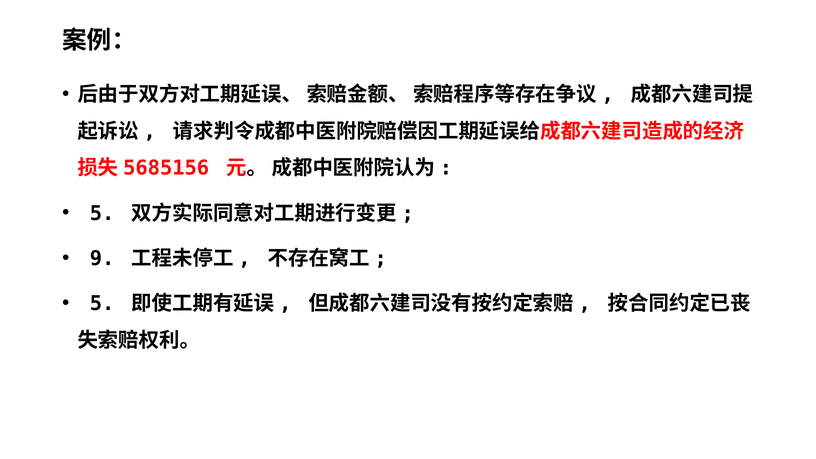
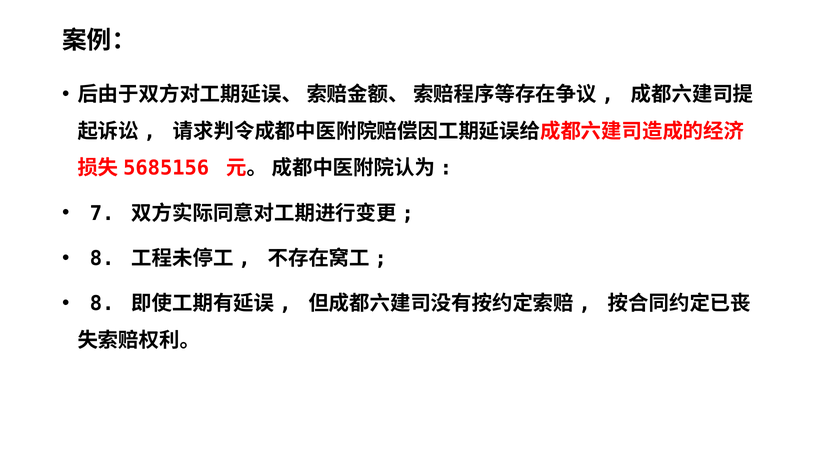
5 at (102, 213): 5 -> 7
9 at (102, 258): 9 -> 8
5 at (102, 304): 5 -> 8
